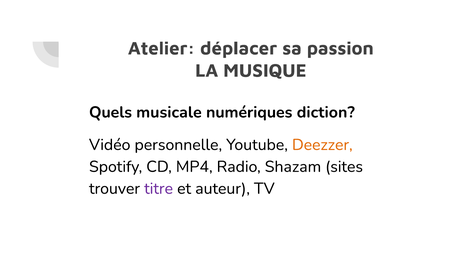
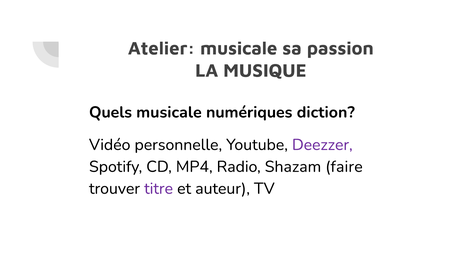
Atelier déplacer: déplacer -> musicale
Deezzer colour: orange -> purple
sites: sites -> faire
